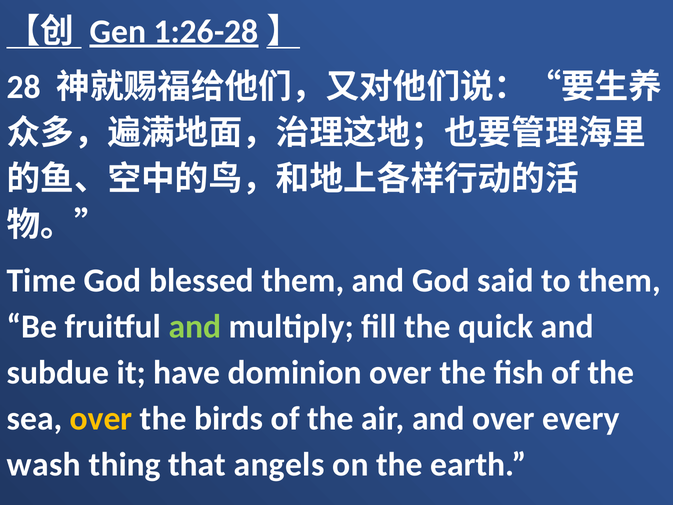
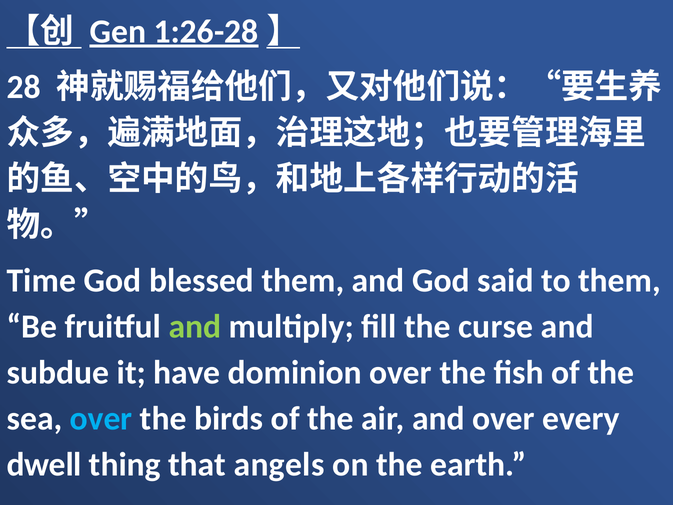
quick: quick -> curse
over at (101, 418) colour: yellow -> light blue
wash: wash -> dwell
